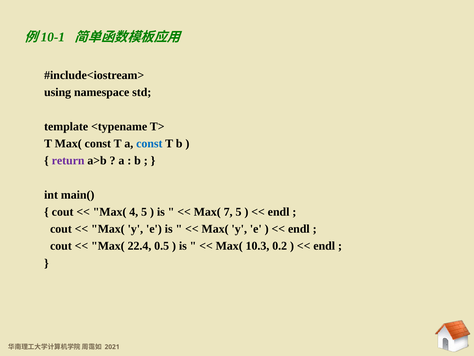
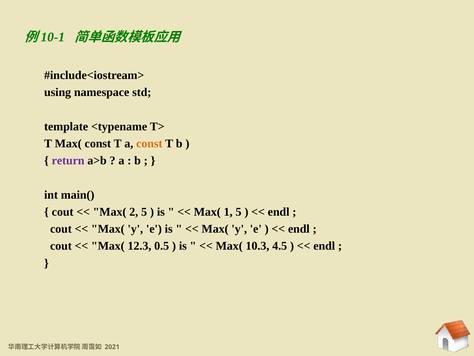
const at (149, 143) colour: blue -> orange
4: 4 -> 2
7: 7 -> 1
22.4: 22.4 -> 12.3
0.2: 0.2 -> 4.5
